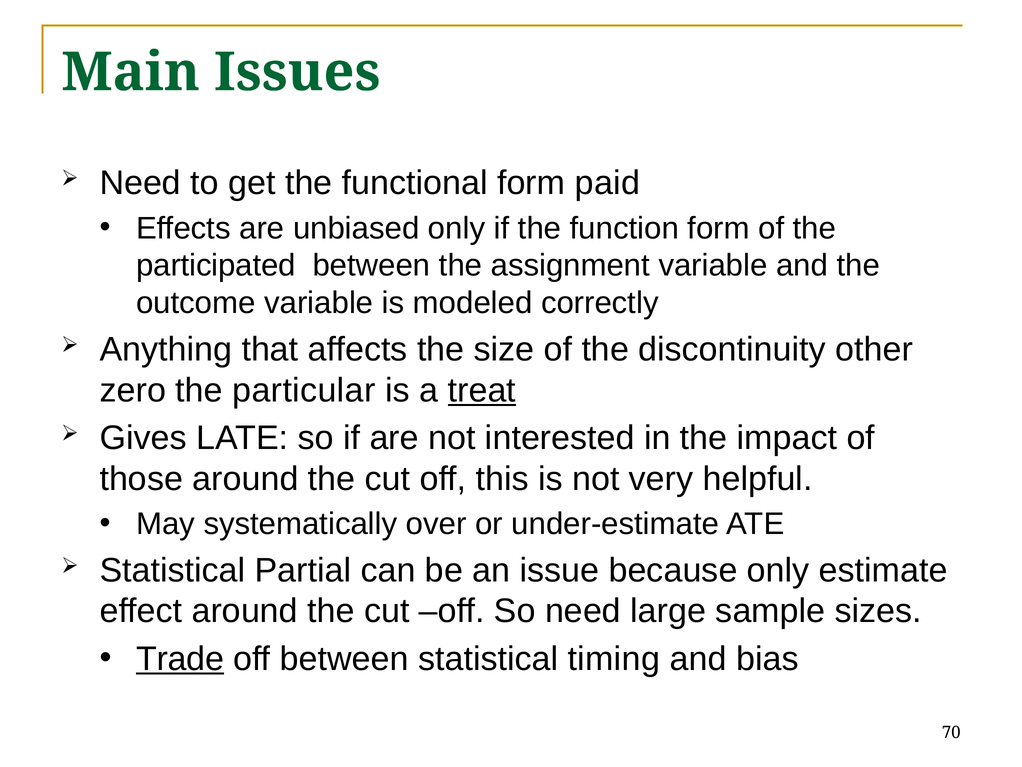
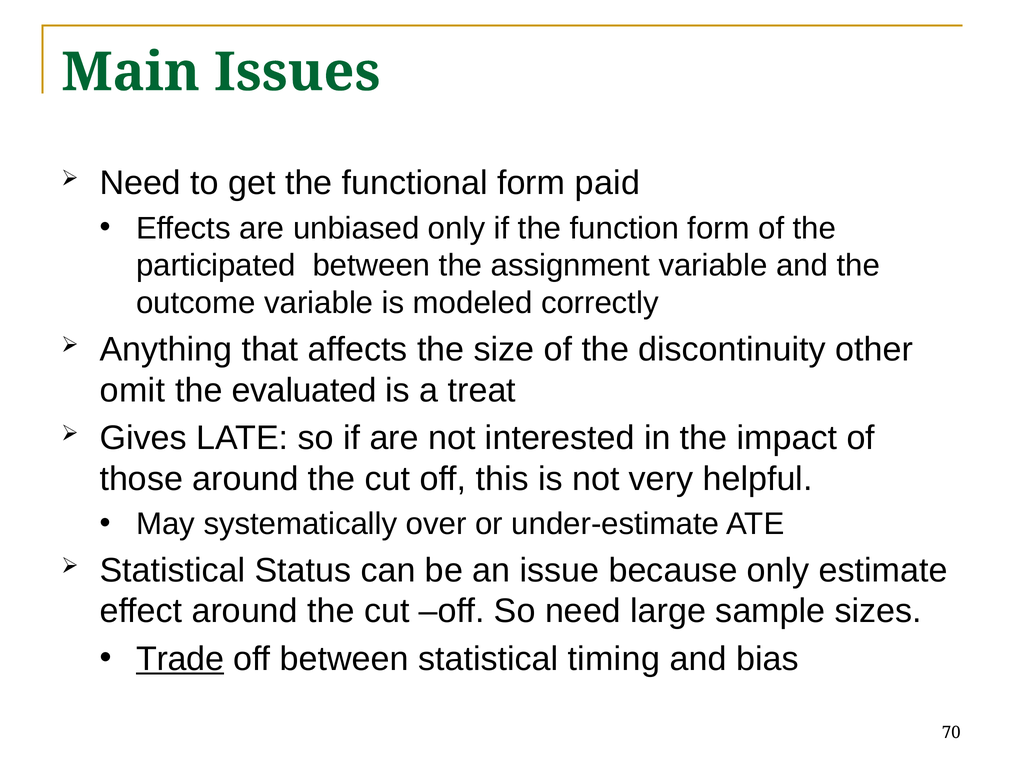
zero: zero -> omit
particular: particular -> evaluated
treat underline: present -> none
Partial: Partial -> Status
